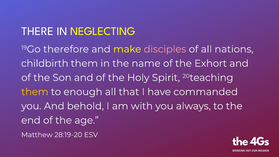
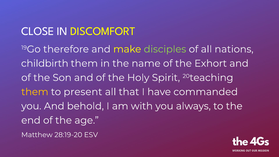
THERE: THERE -> CLOSE
NEGLECTING: NEGLECTING -> DISCOMFORT
disciples colour: pink -> light green
enough: enough -> present
